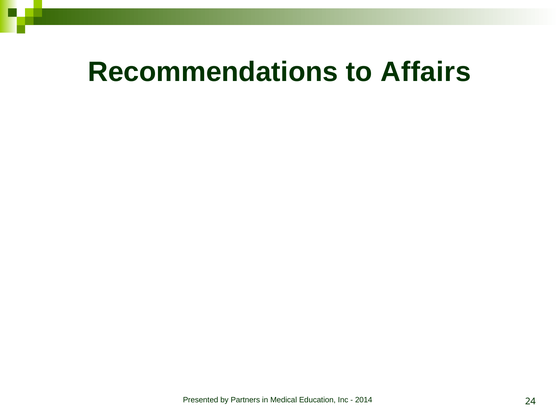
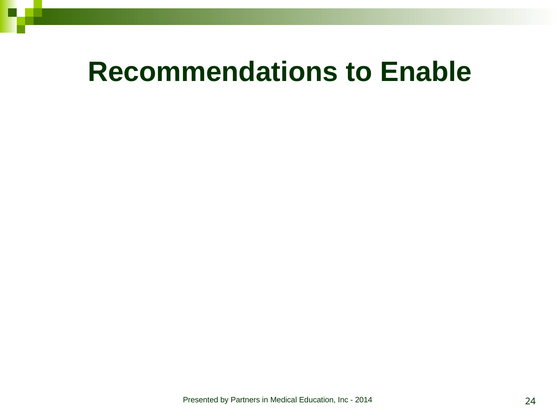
Affairs: Affairs -> Enable
